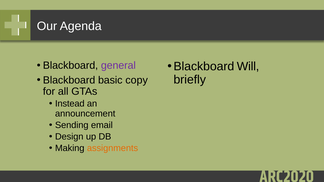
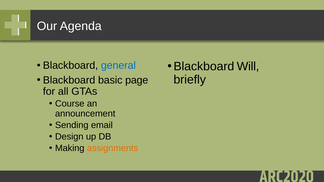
general colour: purple -> blue
copy: copy -> page
Instead: Instead -> Course
